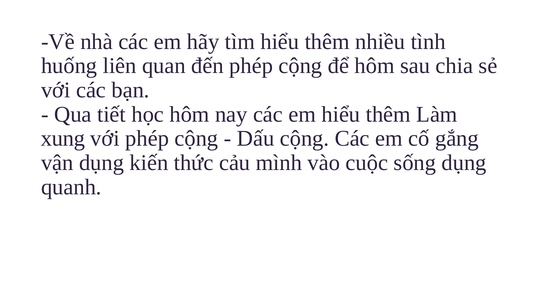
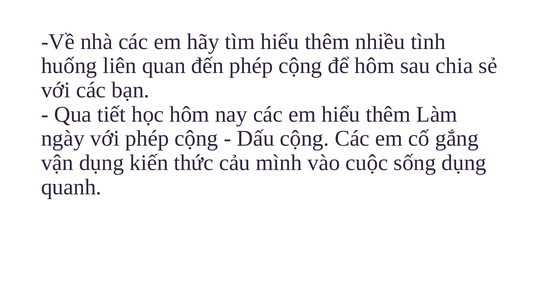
xung: xung -> ngày
